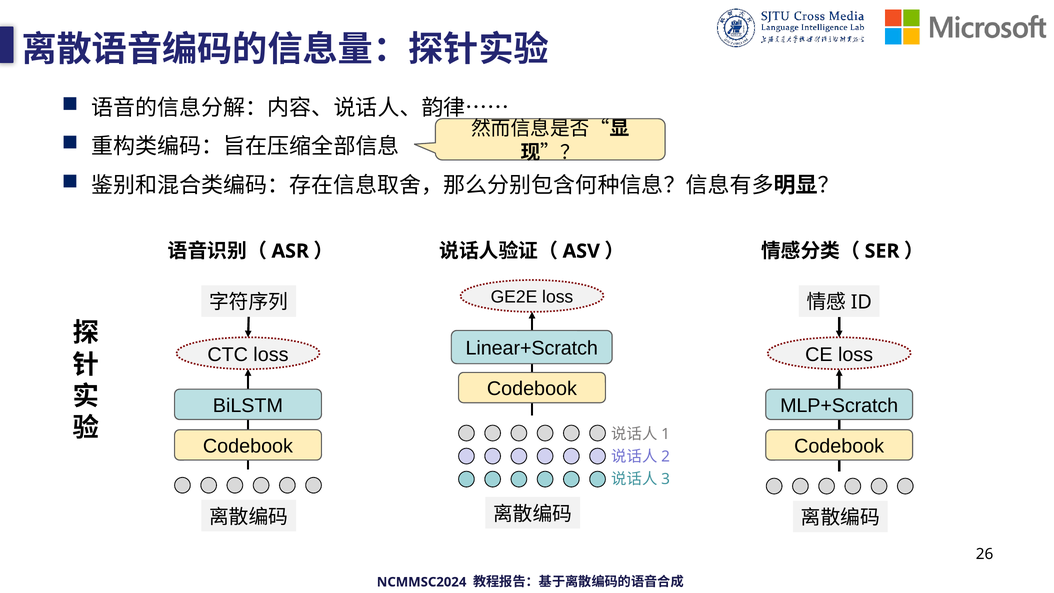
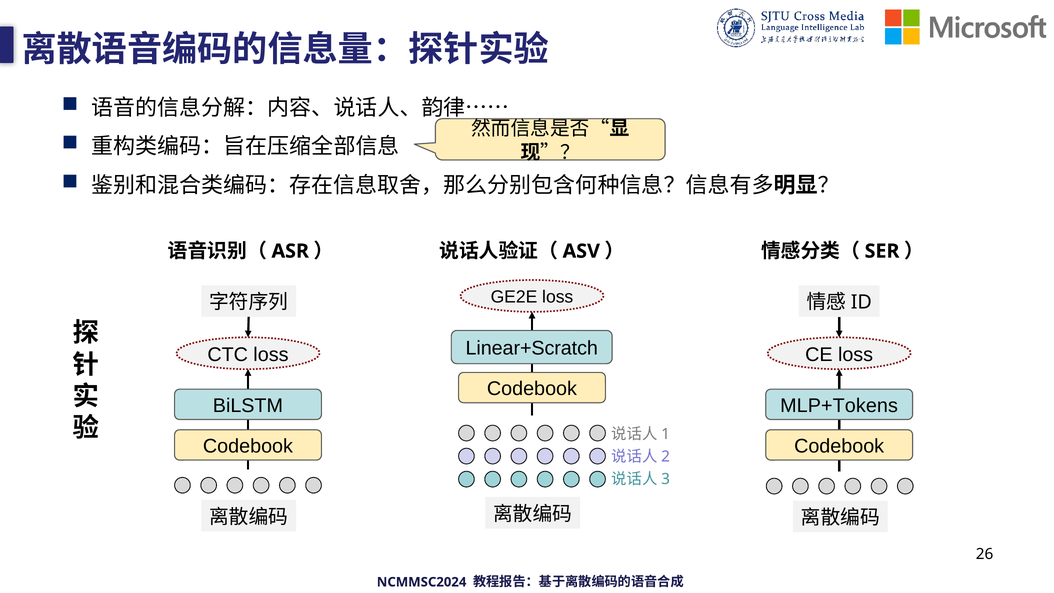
MLP+Scratch: MLP+Scratch -> MLP+Tokens
